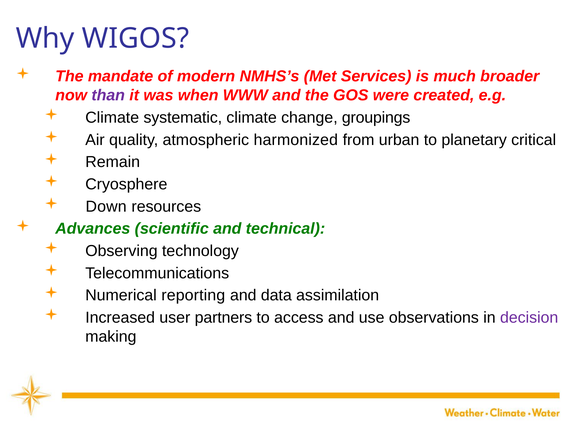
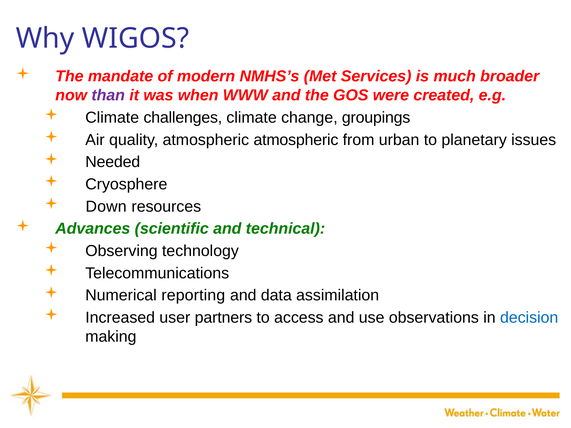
systematic: systematic -> challenges
atmospheric harmonized: harmonized -> atmospheric
critical: critical -> issues
Remain: Remain -> Needed
decision colour: purple -> blue
